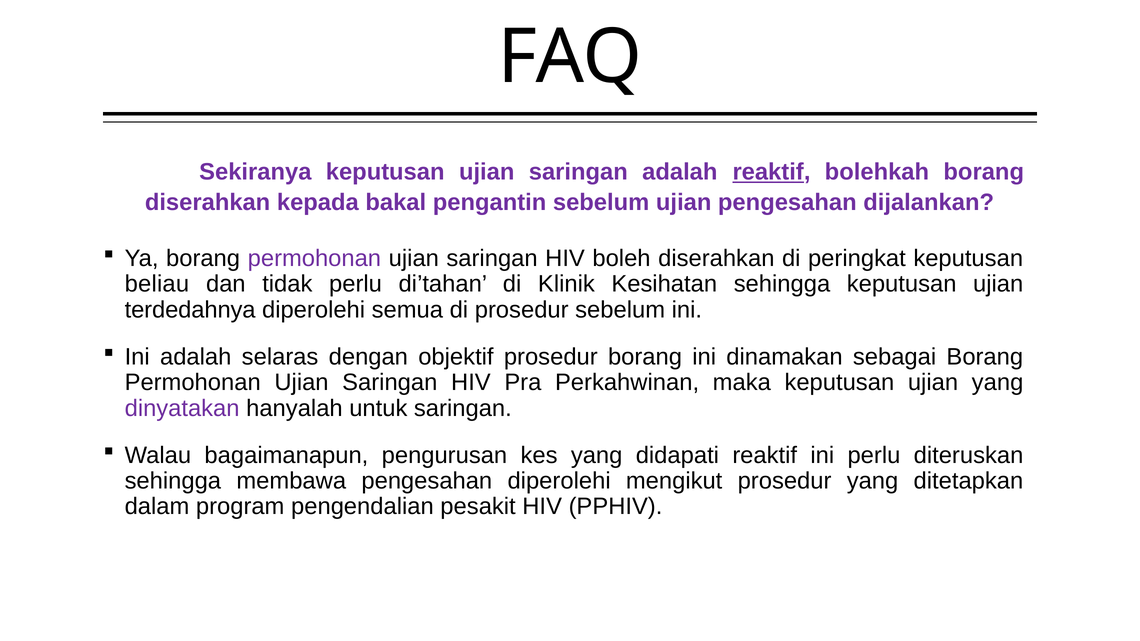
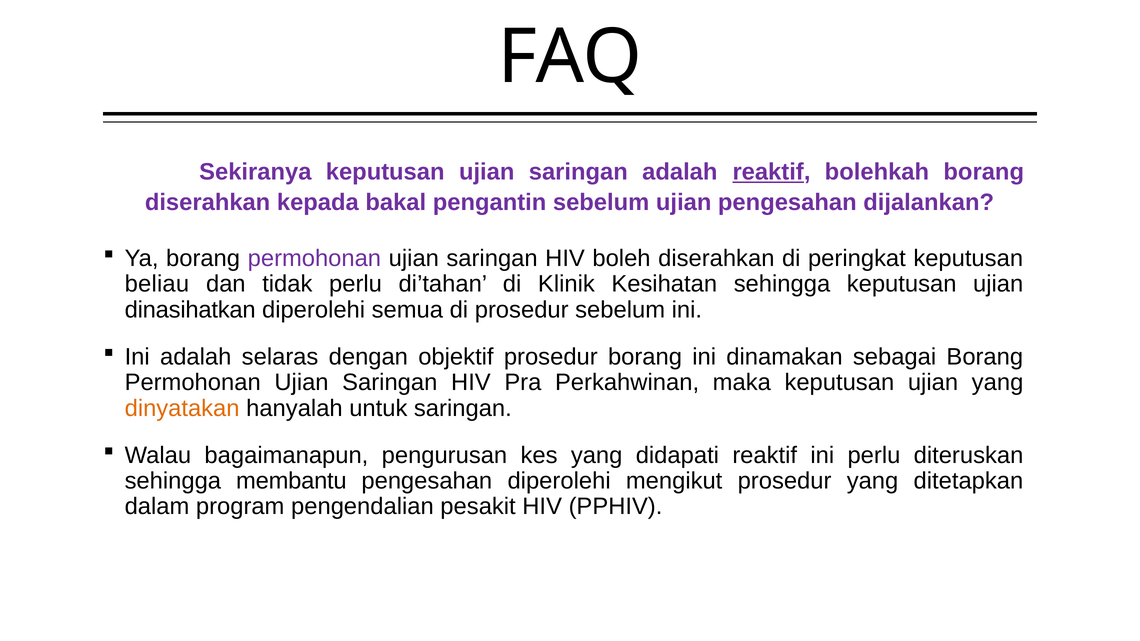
terdedahnya: terdedahnya -> dinasihatkan
dinyatakan colour: purple -> orange
membawa: membawa -> membantu
